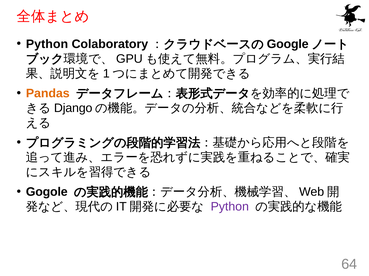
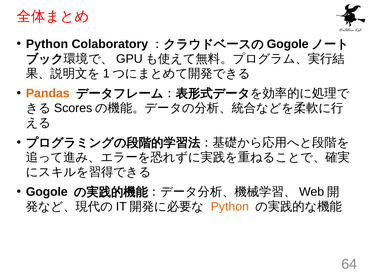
Google at (288, 44): Google -> Gogole
Django: Django -> Scores
Python at (230, 207) colour: purple -> orange
